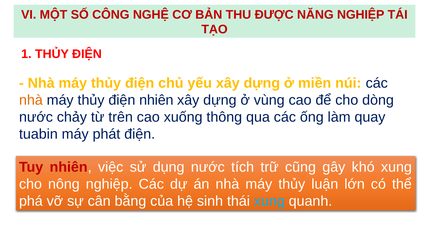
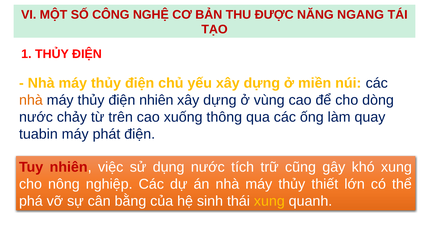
NĂNG NGHIỆP: NGHIỆP -> NGANG
luận: luận -> thiết
xung at (269, 201) colour: light blue -> yellow
